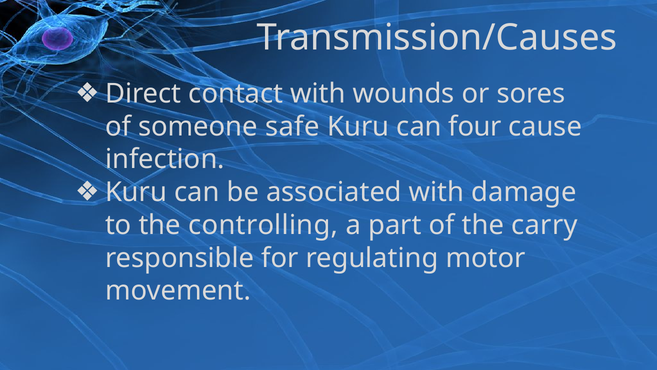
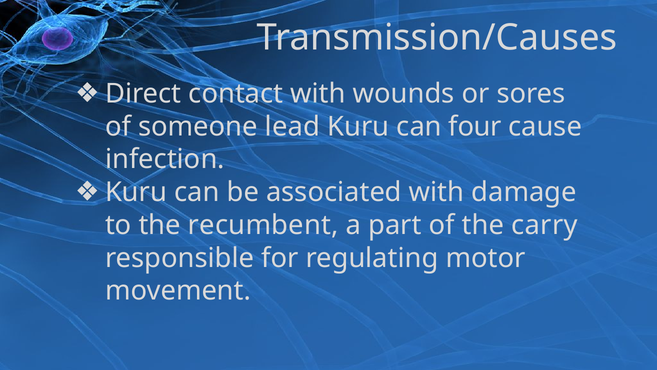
safe: safe -> lead
controlling: controlling -> recumbent
